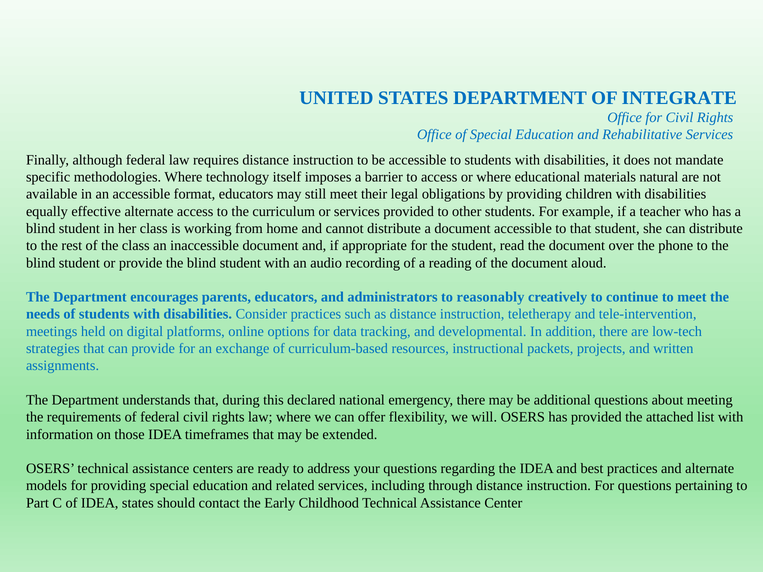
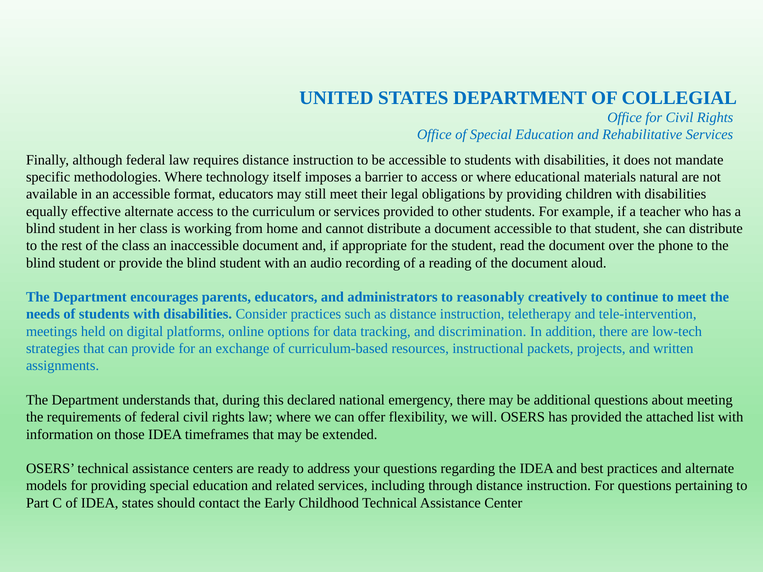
INTEGRATE: INTEGRATE -> COLLEGIAL
developmental: developmental -> discrimination
